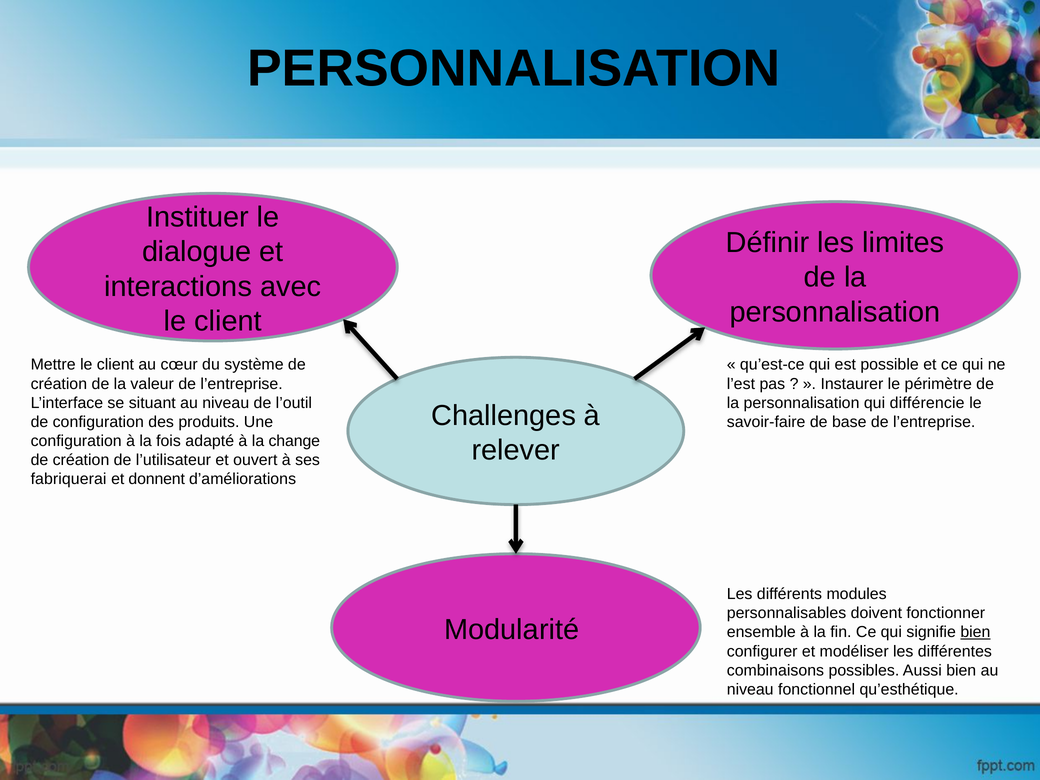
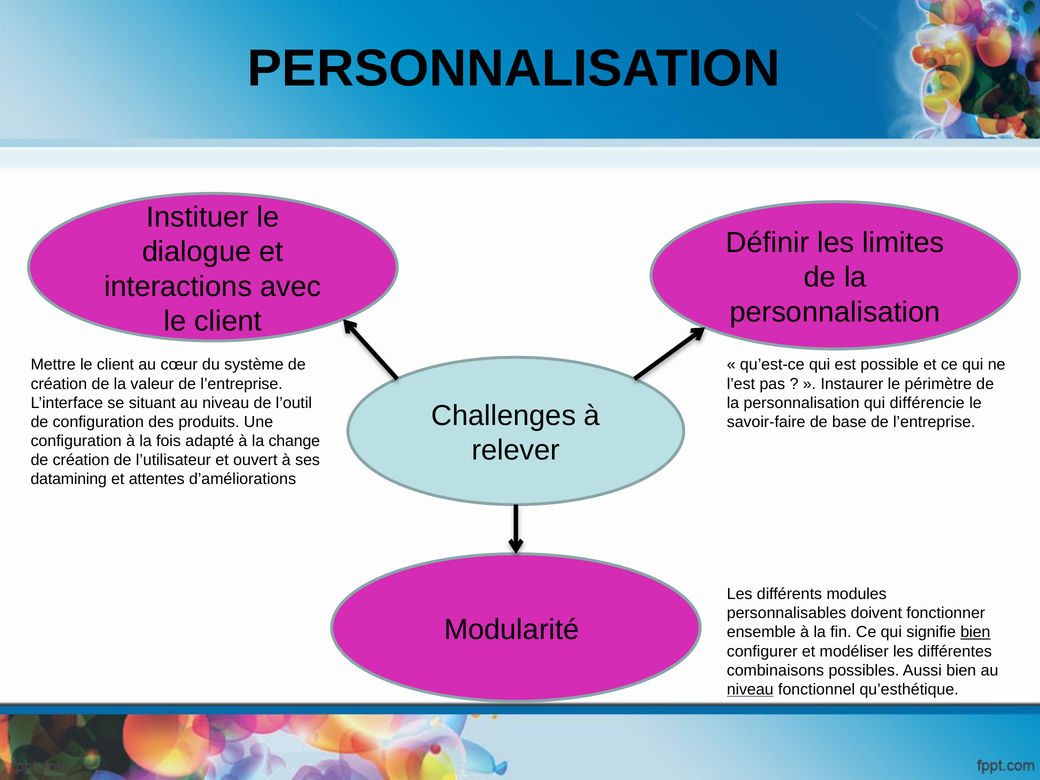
fabriquerai: fabriquerai -> datamining
donnent: donnent -> attentes
niveau at (750, 689) underline: none -> present
